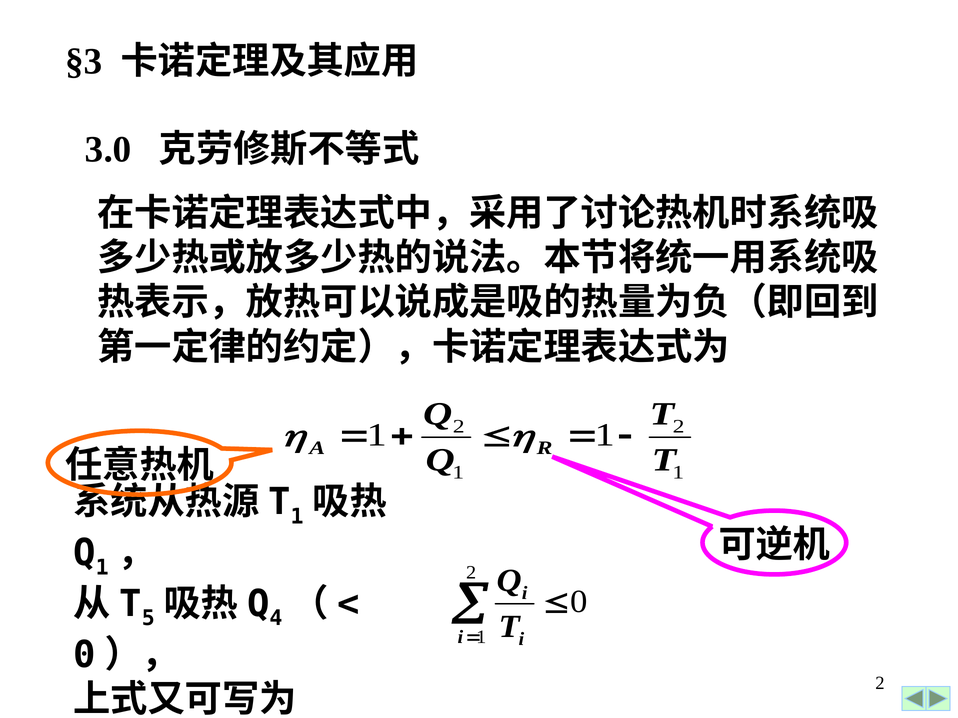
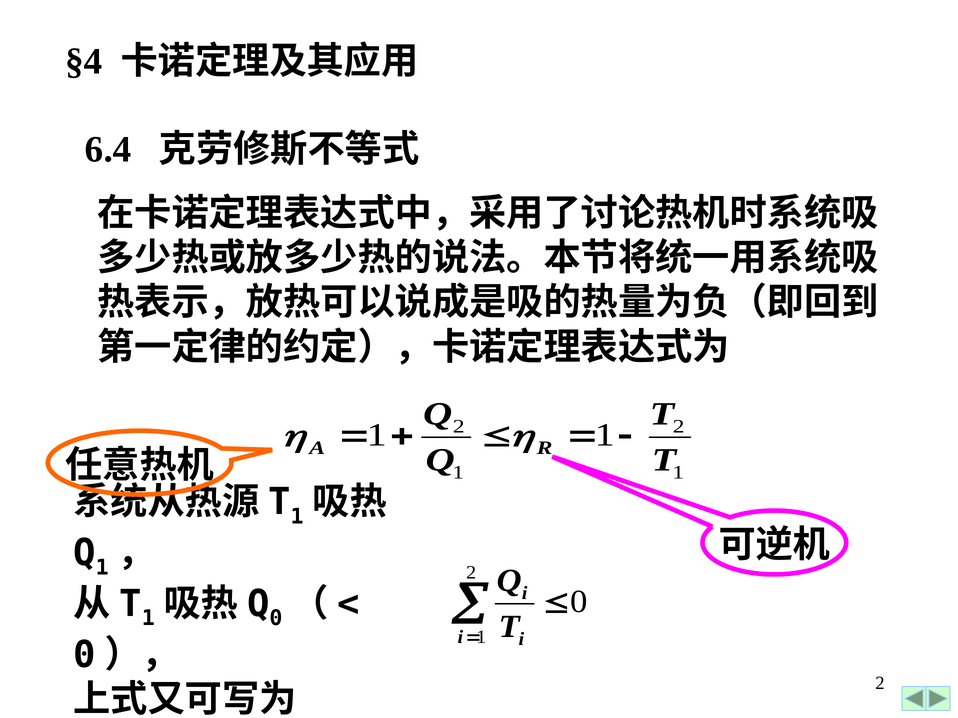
§3: §3 -> §4
3.0: 3.0 -> 6.4
5 at (148, 619): 5 -> 1
4 at (276, 619): 4 -> 0
